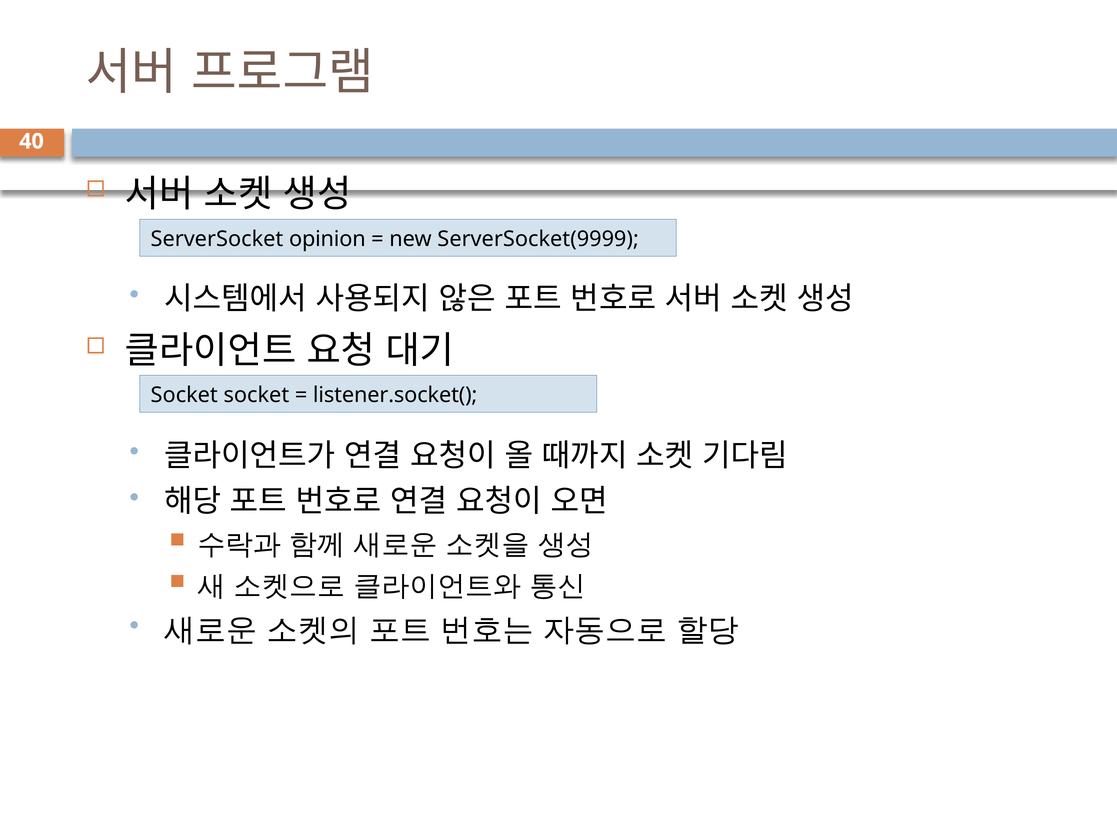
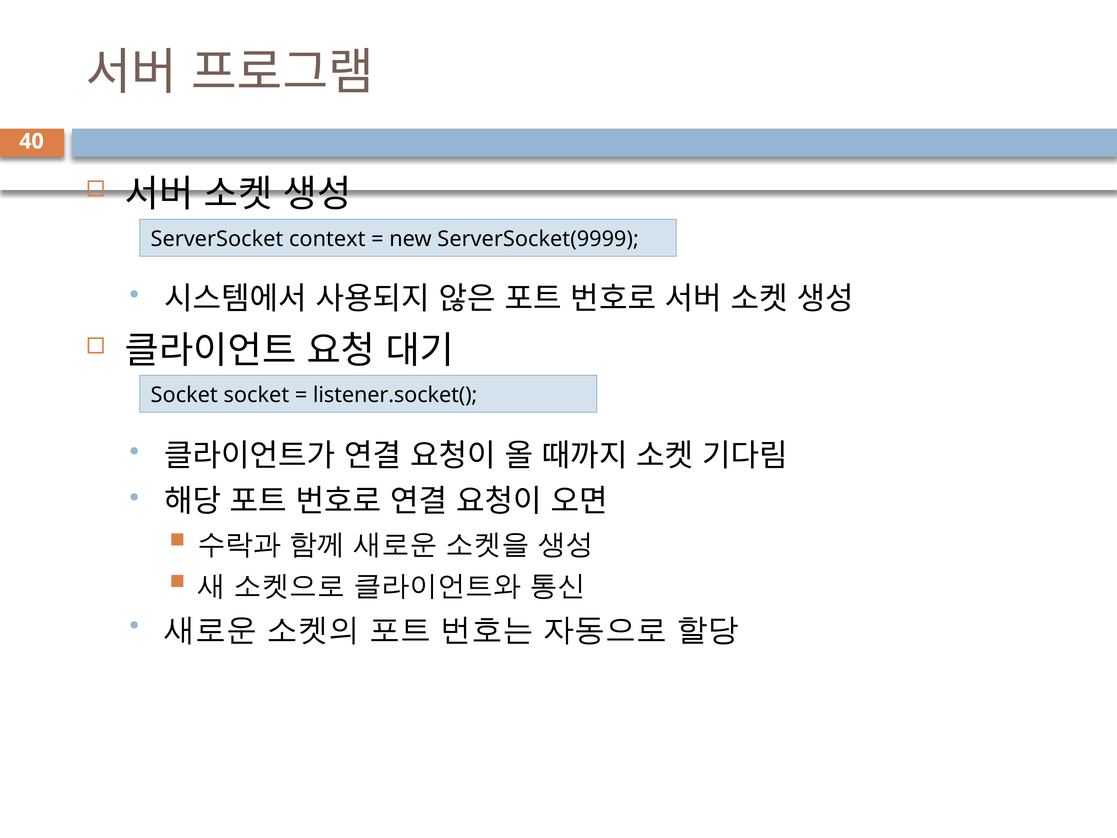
opinion: opinion -> context
